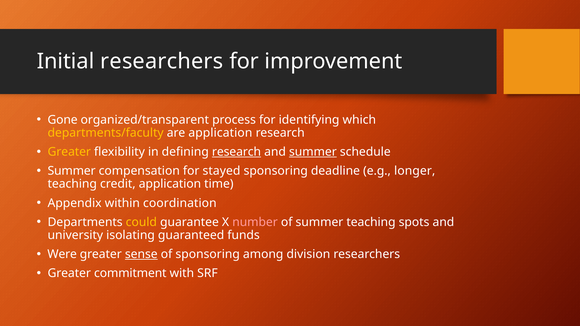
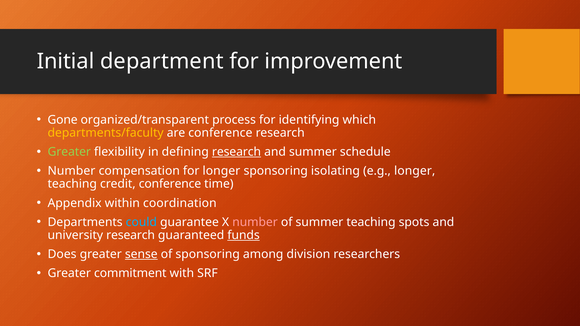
Initial researchers: researchers -> department
are application: application -> conference
Greater at (69, 152) colour: yellow -> light green
summer at (313, 152) underline: present -> none
Summer at (72, 171): Summer -> Number
for stayed: stayed -> longer
deadline: deadline -> isolating
credit application: application -> conference
could colour: yellow -> light blue
university isolating: isolating -> research
funds underline: none -> present
Were: Were -> Does
